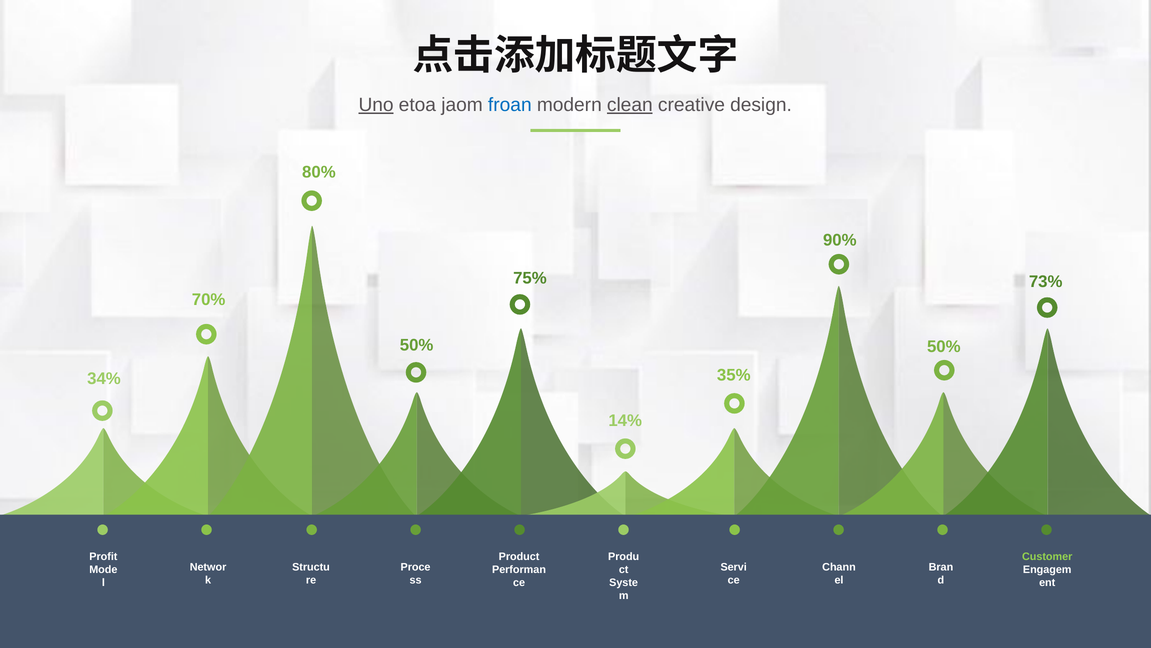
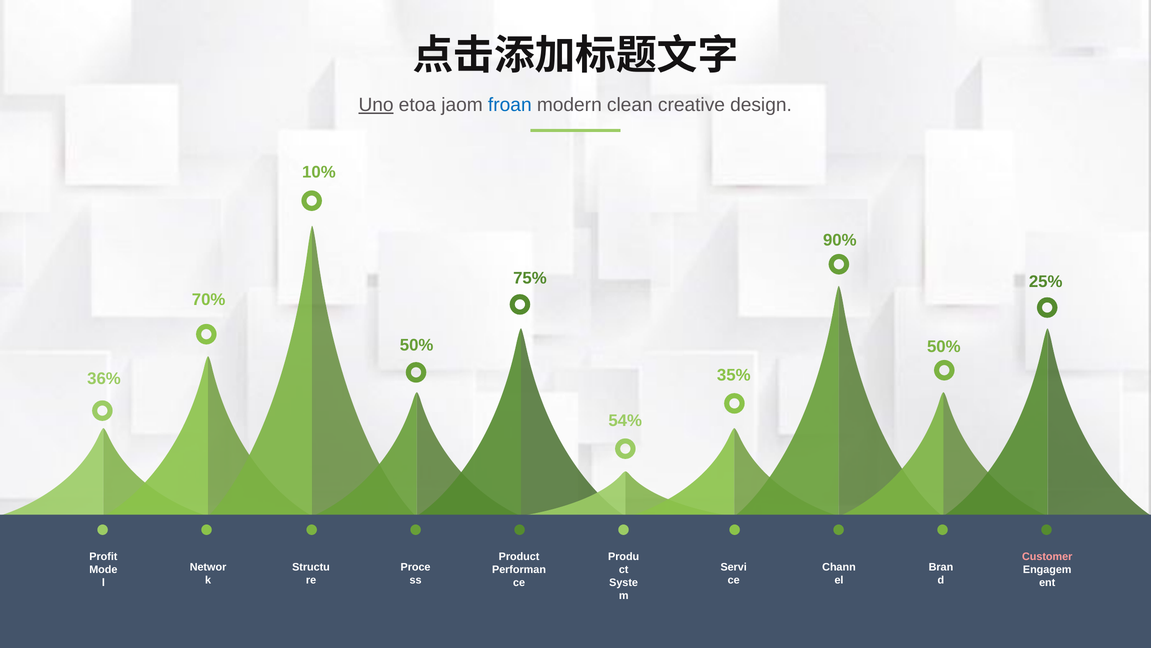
clean underline: present -> none
80%: 80% -> 10%
73%: 73% -> 25%
34%: 34% -> 36%
14%: 14% -> 54%
Customer colour: light green -> pink
